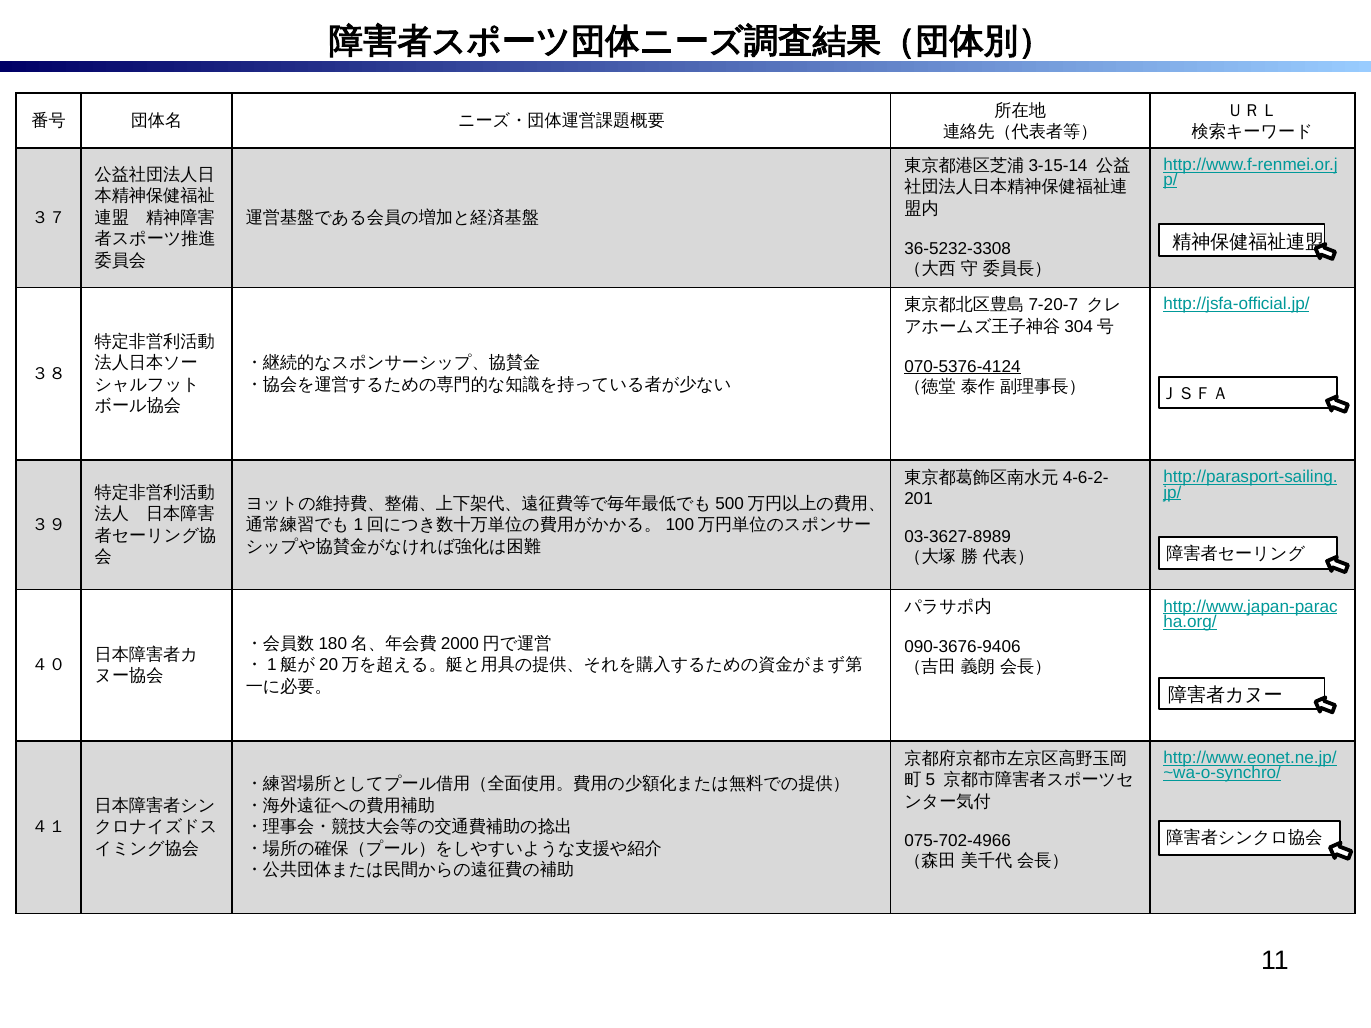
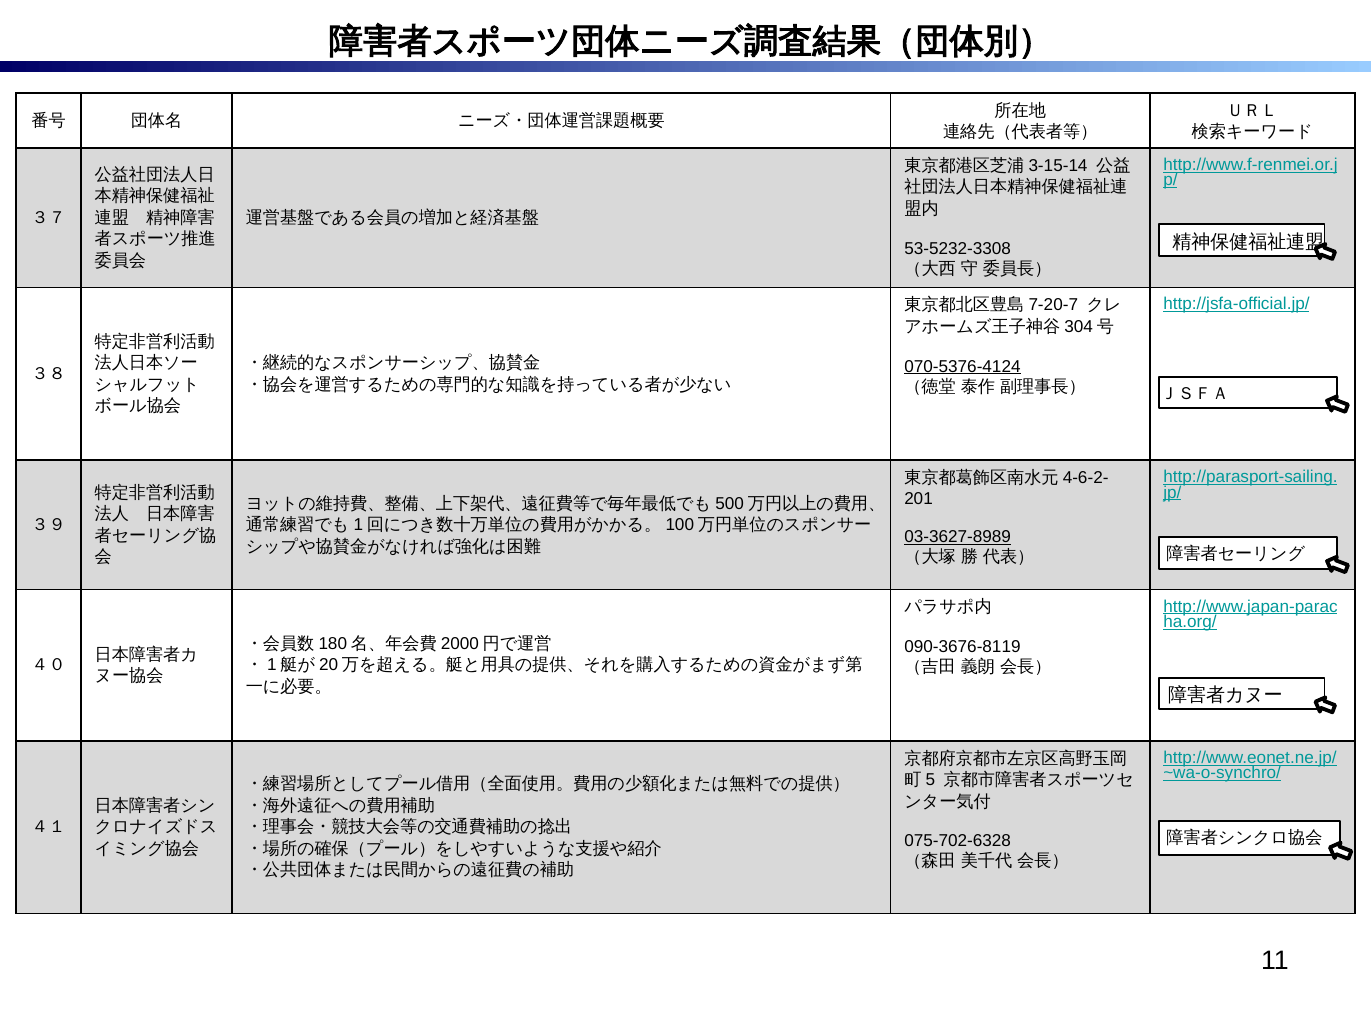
36-5232-3308: 36-5232-3308 -> 53-5232-3308
03-3627-8989 underline: none -> present
090-3676-9406: 090-3676-9406 -> 090-3676-8119
075-702-4966: 075-702-4966 -> 075-702-6328
